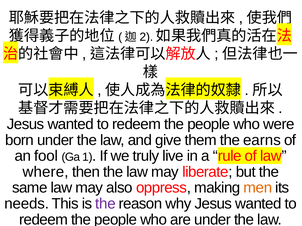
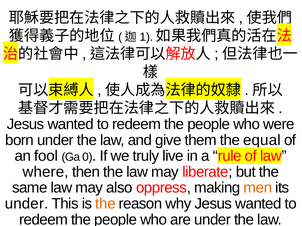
2: 2 -> 1
earns: earns -> equal
1: 1 -> 0
needs at (27, 204): needs -> under
the at (105, 204) colour: purple -> orange
